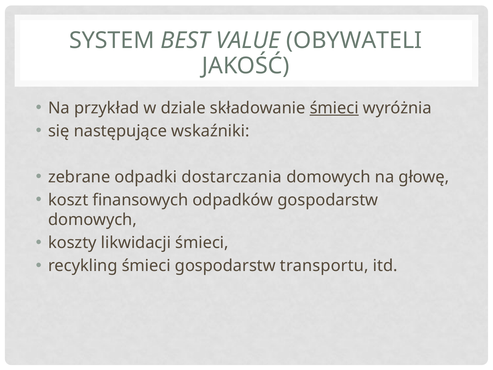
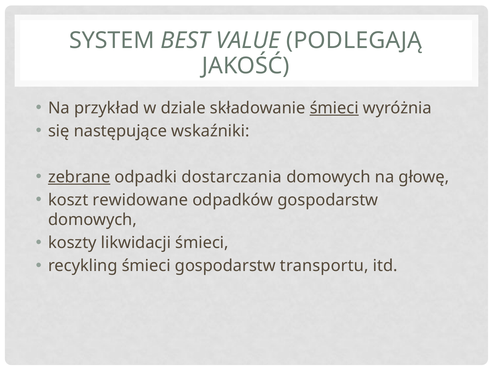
OBYWATELI: OBYWATELI -> PODLEGAJĄ
zebrane underline: none -> present
finansowych: finansowych -> rewidowane
